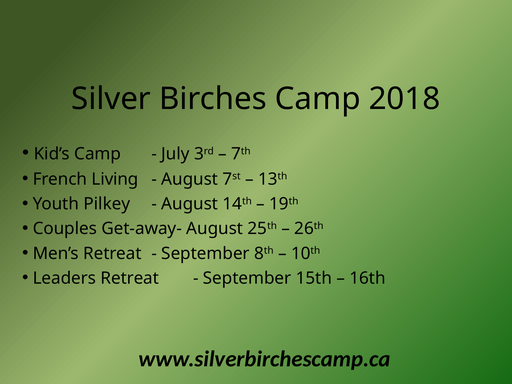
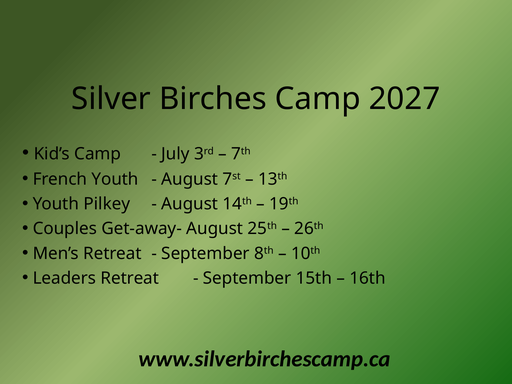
2018: 2018 -> 2027
French Living: Living -> Youth
